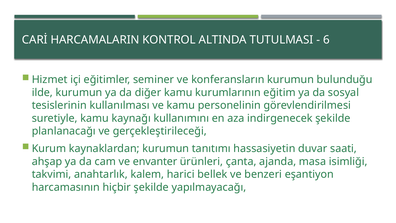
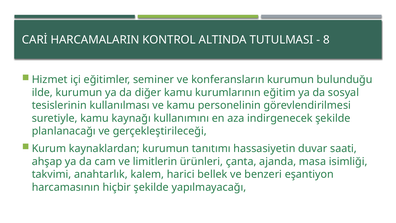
6: 6 -> 8
envanter: envanter -> limitlerin
